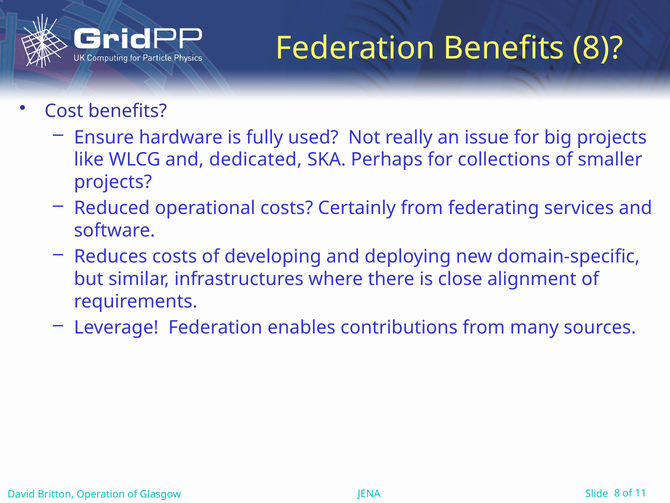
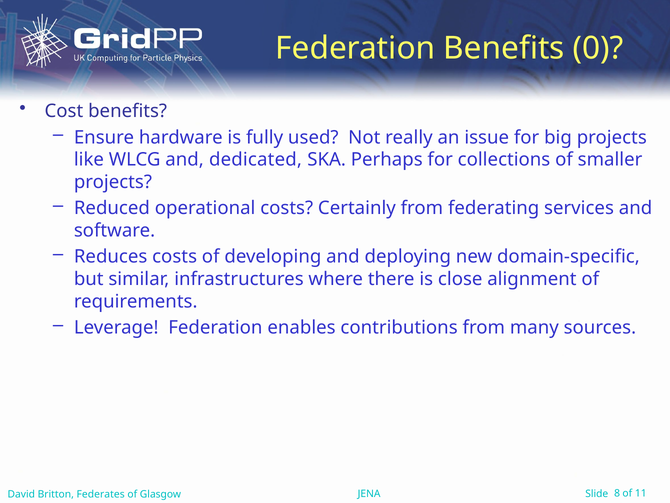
Benefits 8: 8 -> 0
Operation: Operation -> Federates
